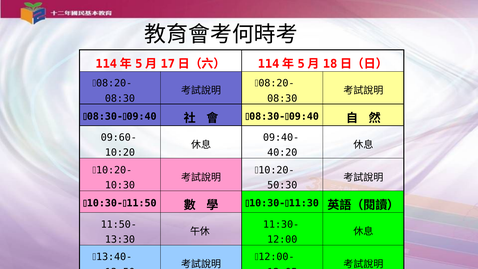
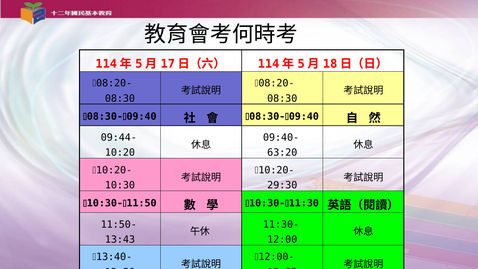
09:60-: 09:60- -> 09:44-
40:20: 40:20 -> 63:20
50:30: 50:30 -> 29:30
13:30: 13:30 -> 13:43
